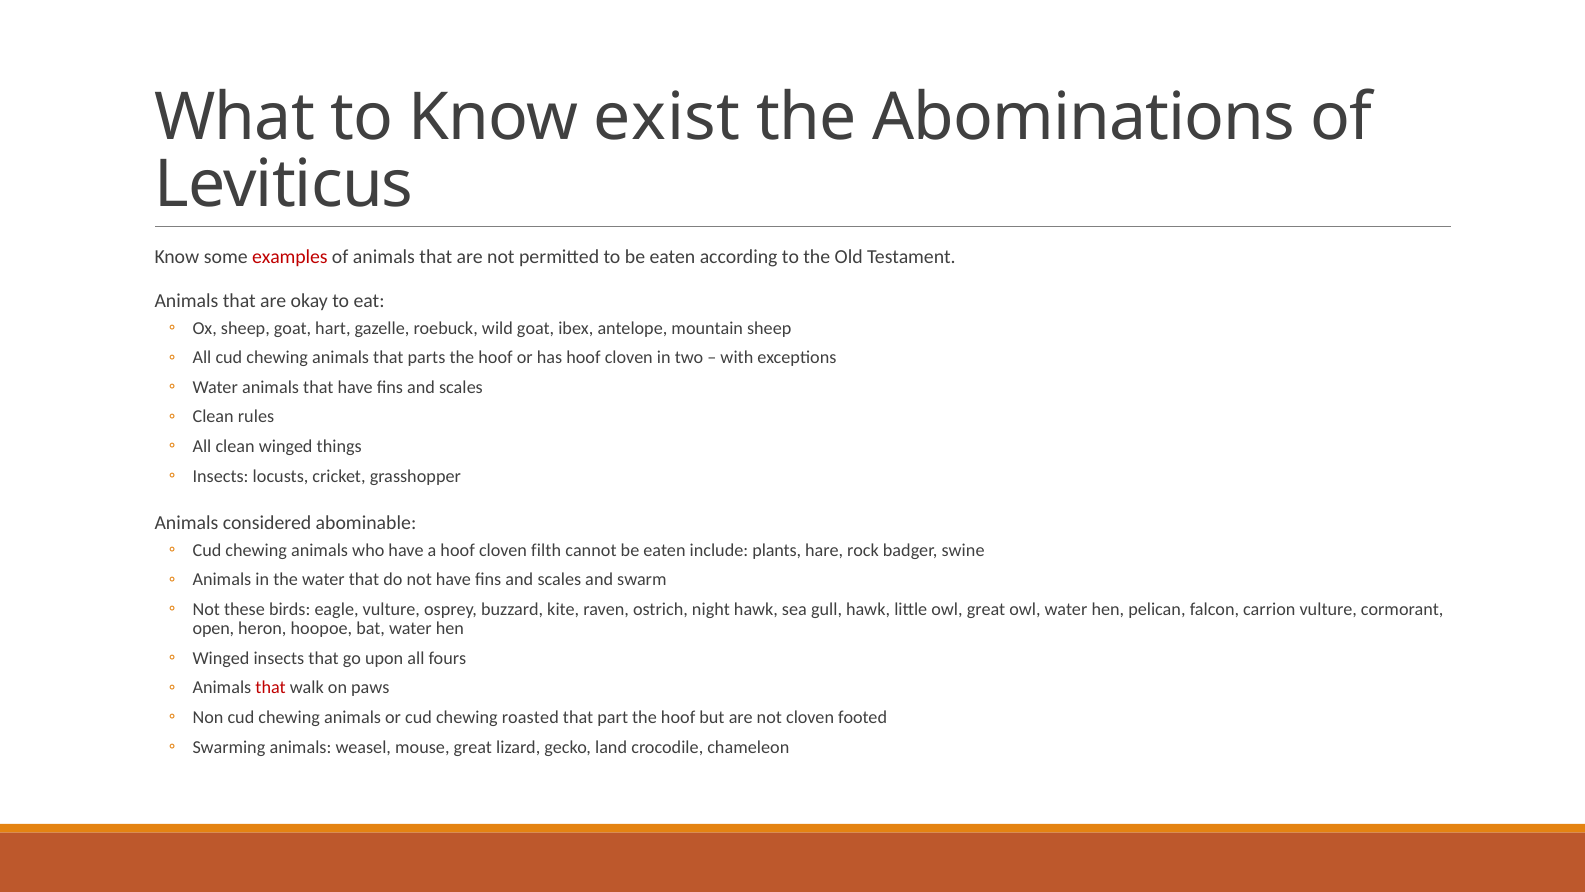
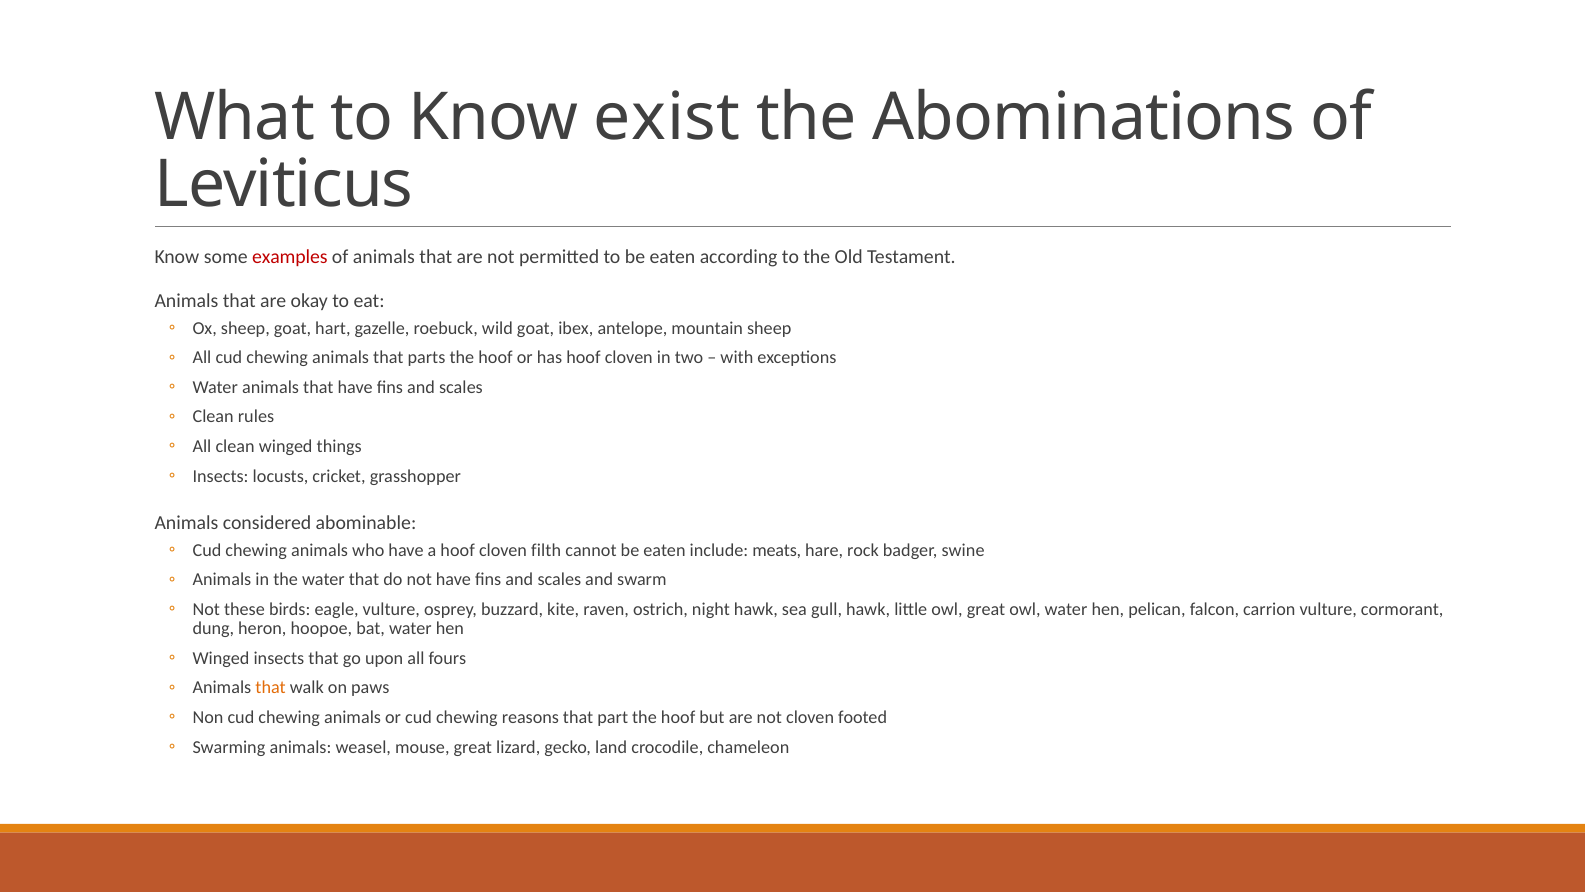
plants: plants -> meats
open: open -> dung
that at (271, 688) colour: red -> orange
roasted: roasted -> reasons
